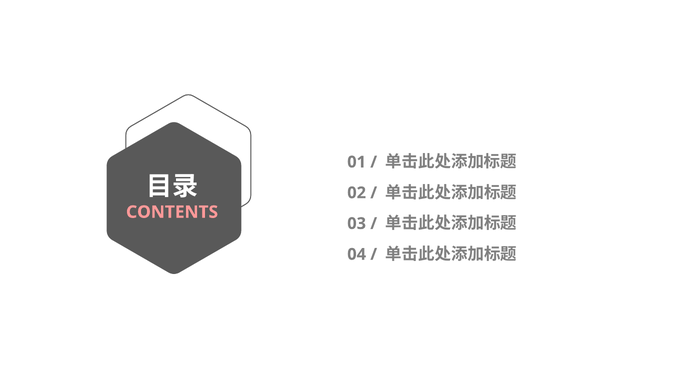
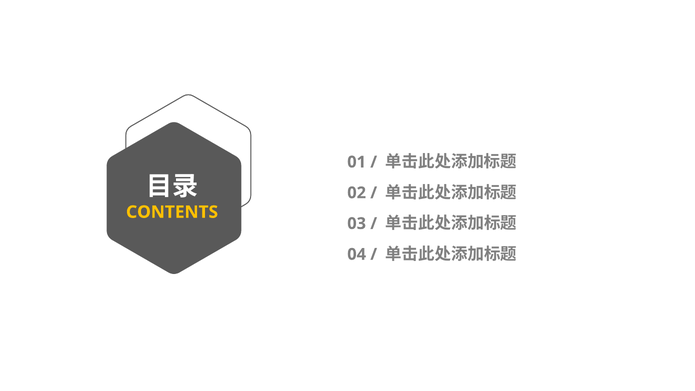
CONTENTS colour: pink -> yellow
